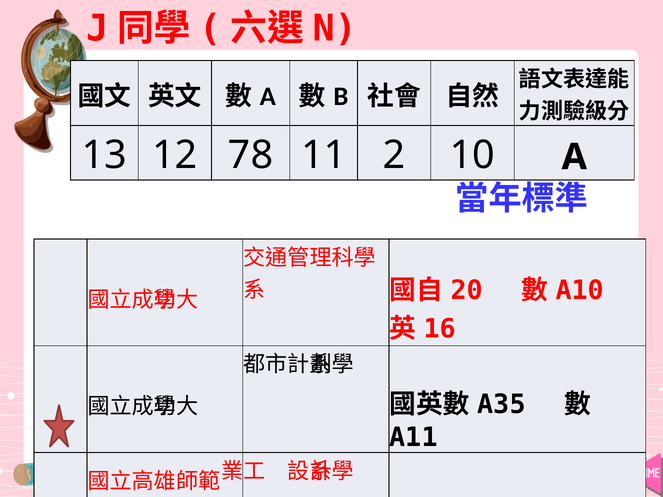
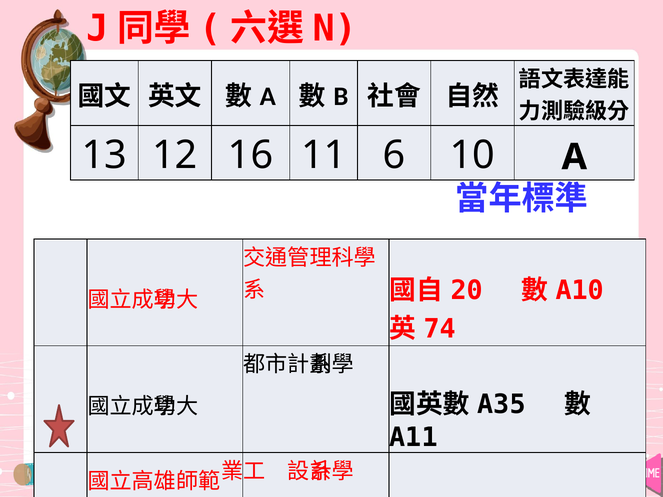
78: 78 -> 16
2: 2 -> 6
16: 16 -> 74
